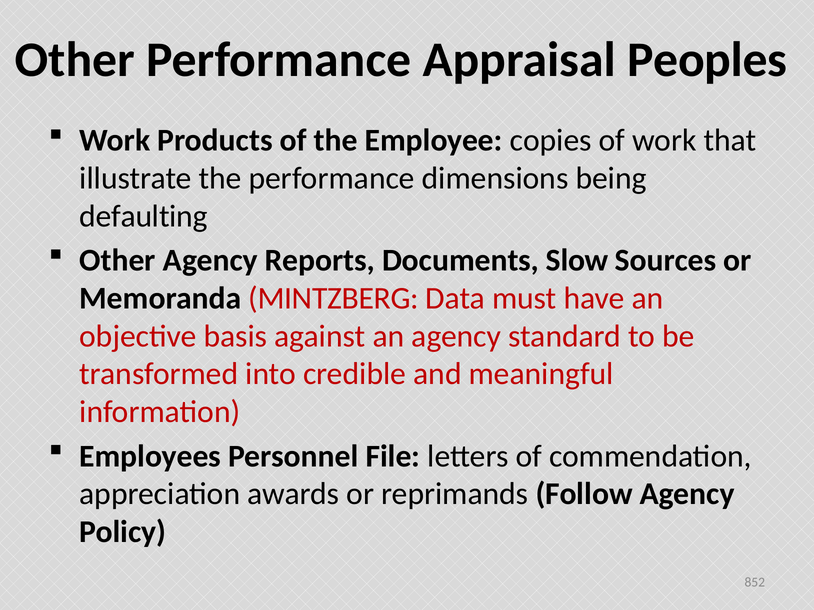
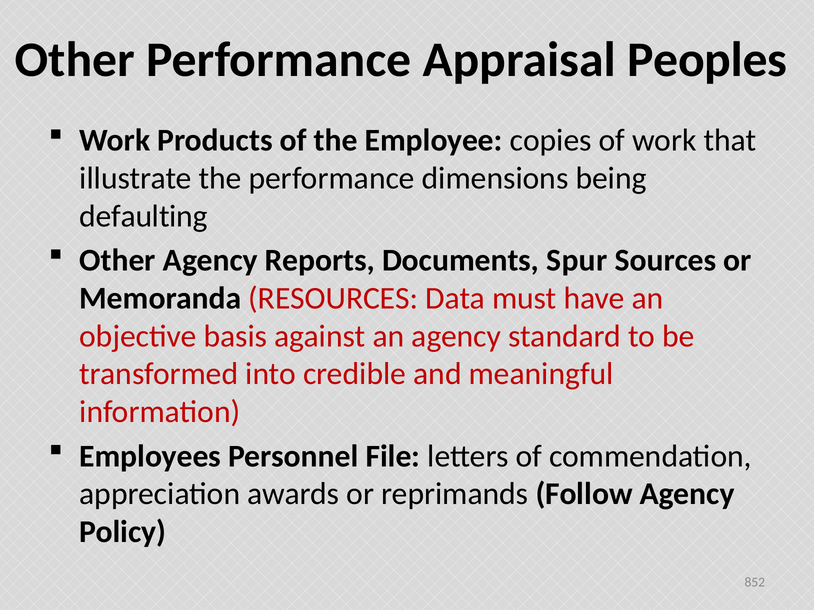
Slow: Slow -> Spur
MINTZBERG: MINTZBERG -> RESOURCES
